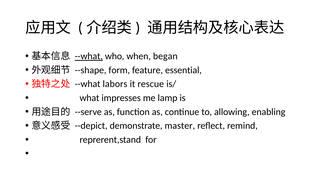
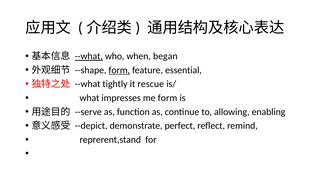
form at (119, 70) underline: none -> present
labors: labors -> tightly
me lamp: lamp -> form
master: master -> perfect
